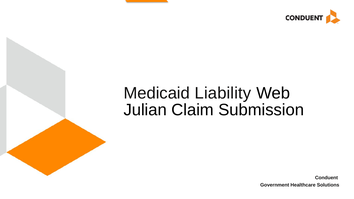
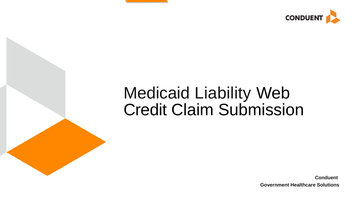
Julian: Julian -> Credit
